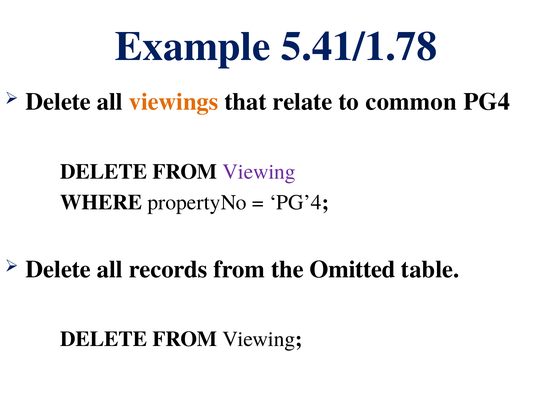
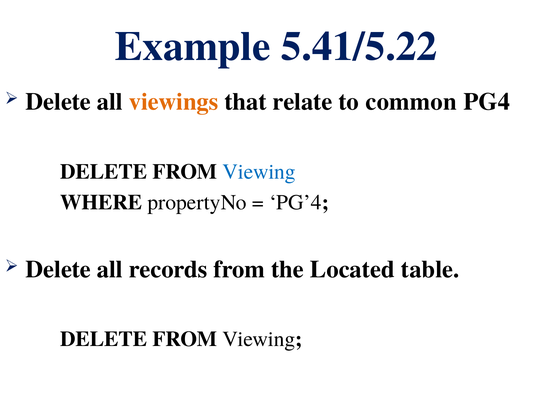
5.41/1.78: 5.41/1.78 -> 5.41/5.22
Viewing at (259, 172) colour: purple -> blue
Omitted: Omitted -> Located
